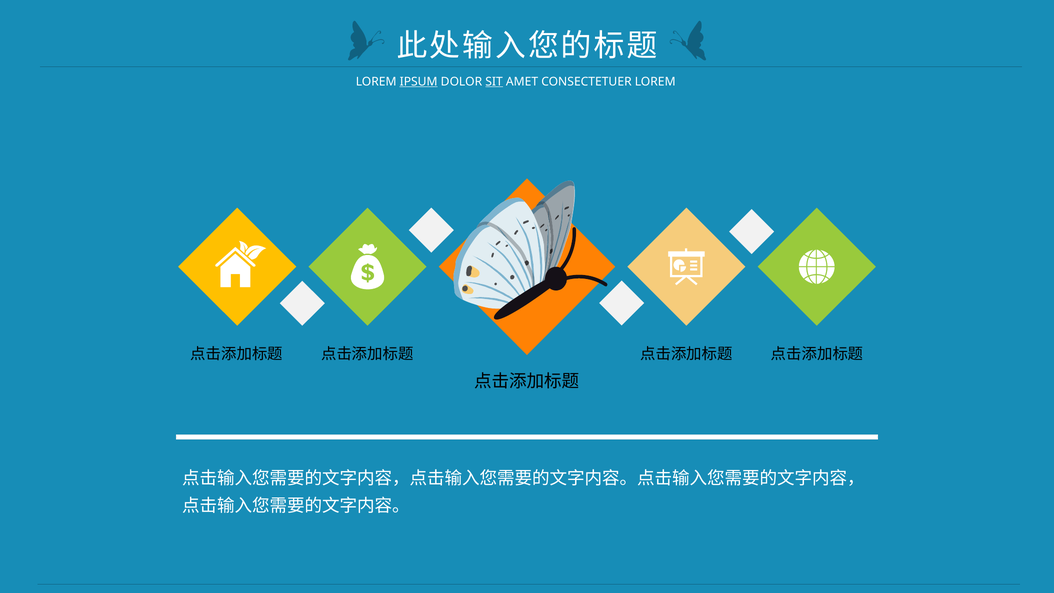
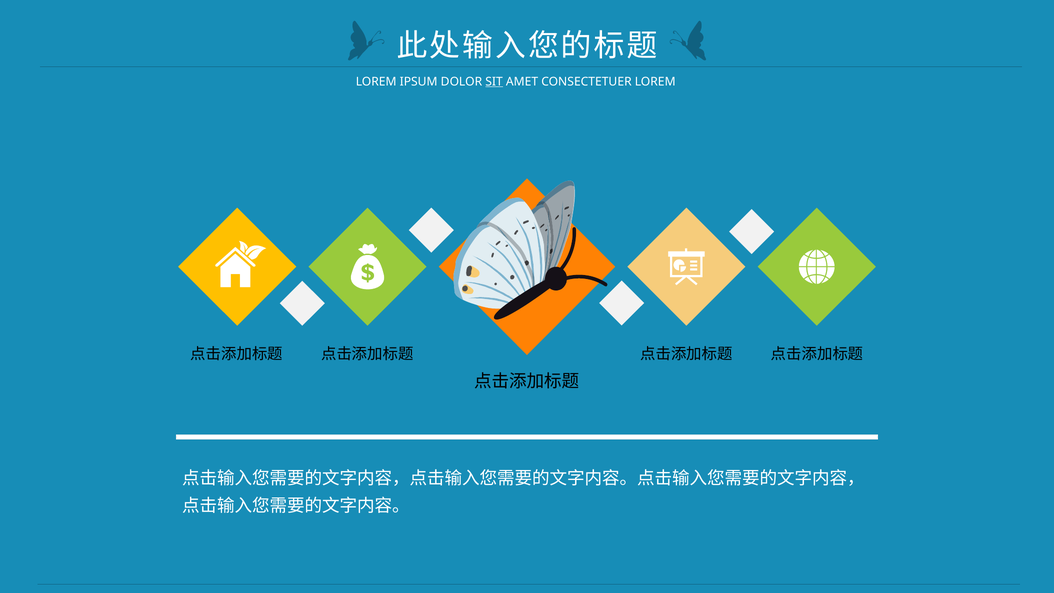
IPSUM underline: present -> none
